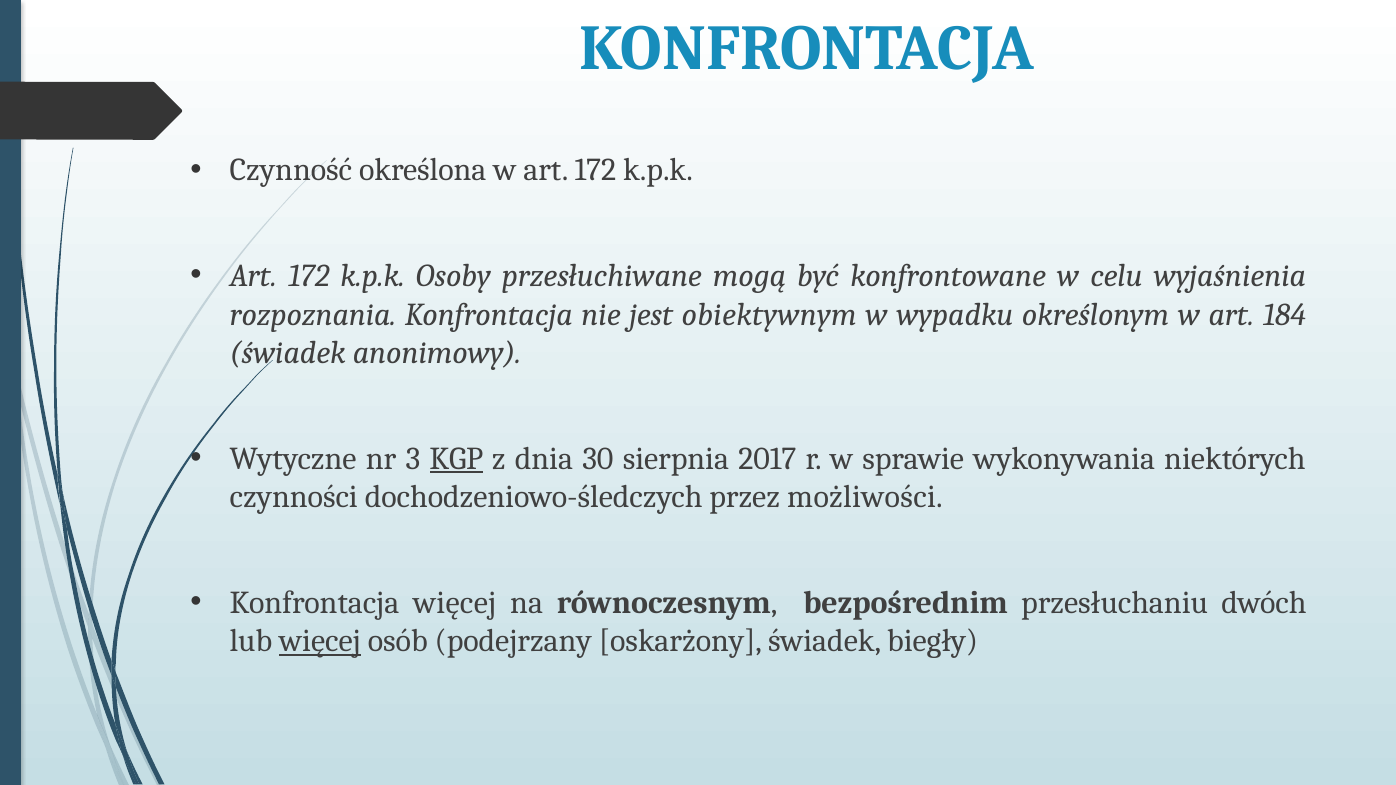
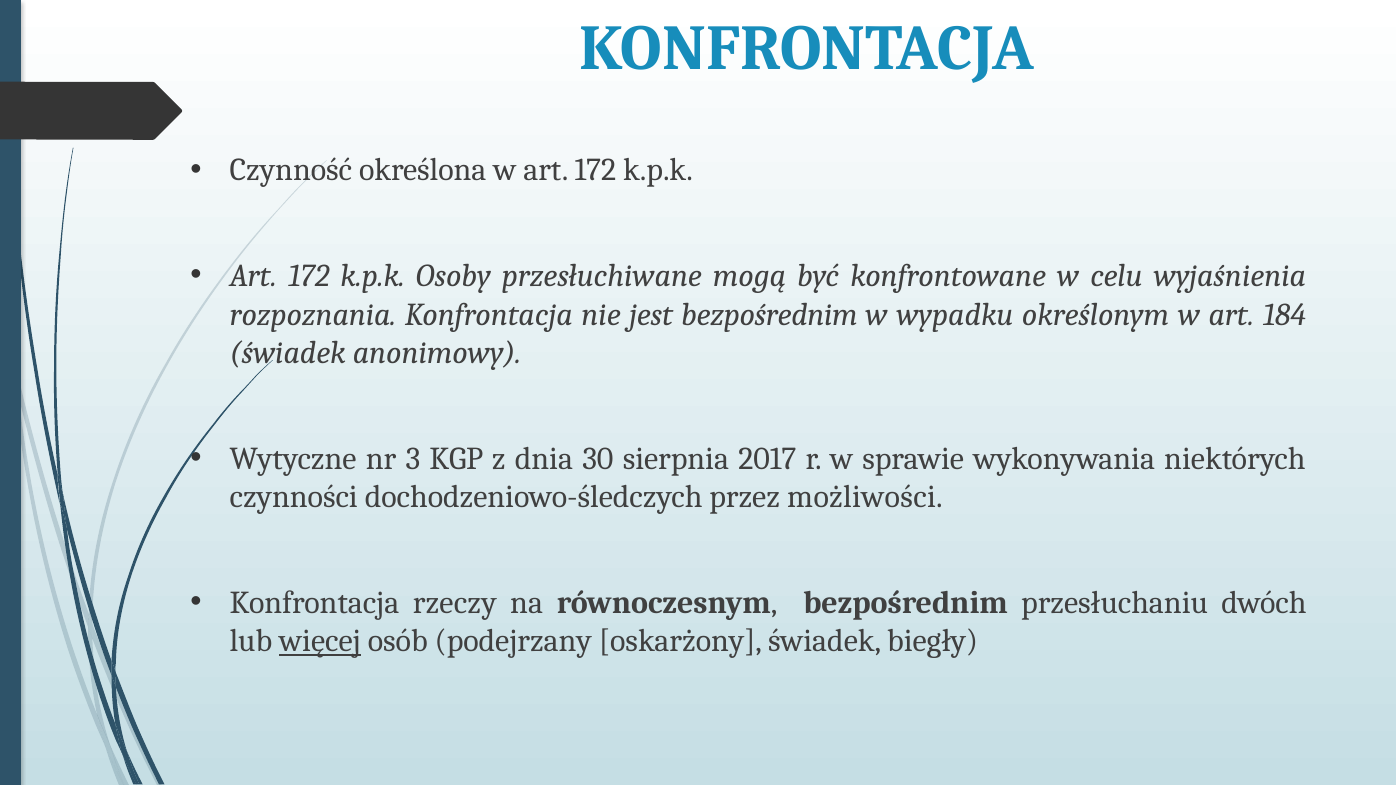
jest obiektywnym: obiektywnym -> bezpośrednim
KGP underline: present -> none
Konfrontacja więcej: więcej -> rzeczy
